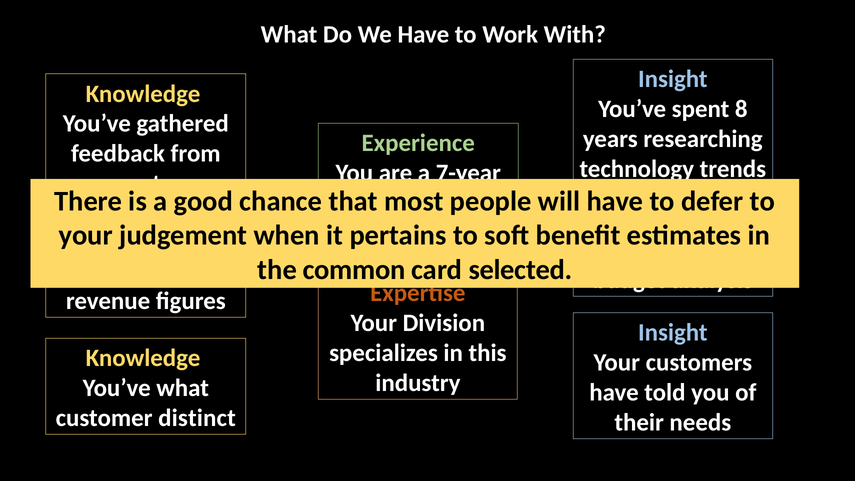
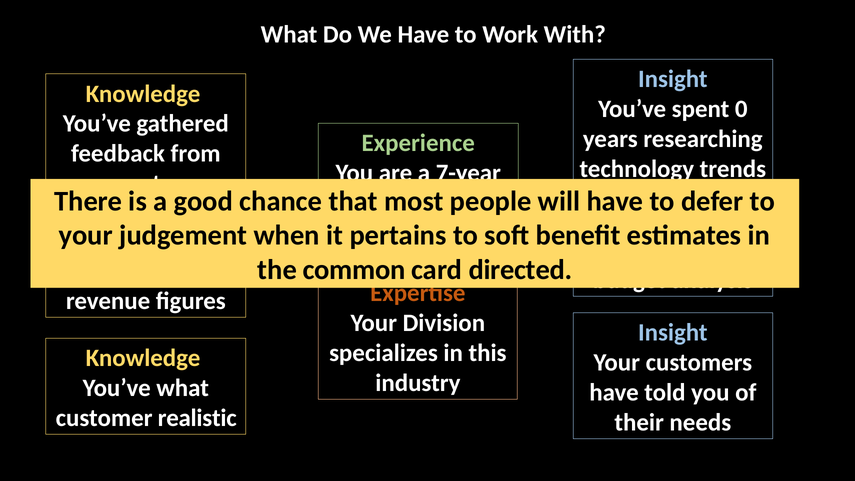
8: 8 -> 0
selected: selected -> directed
distinct: distinct -> realistic
